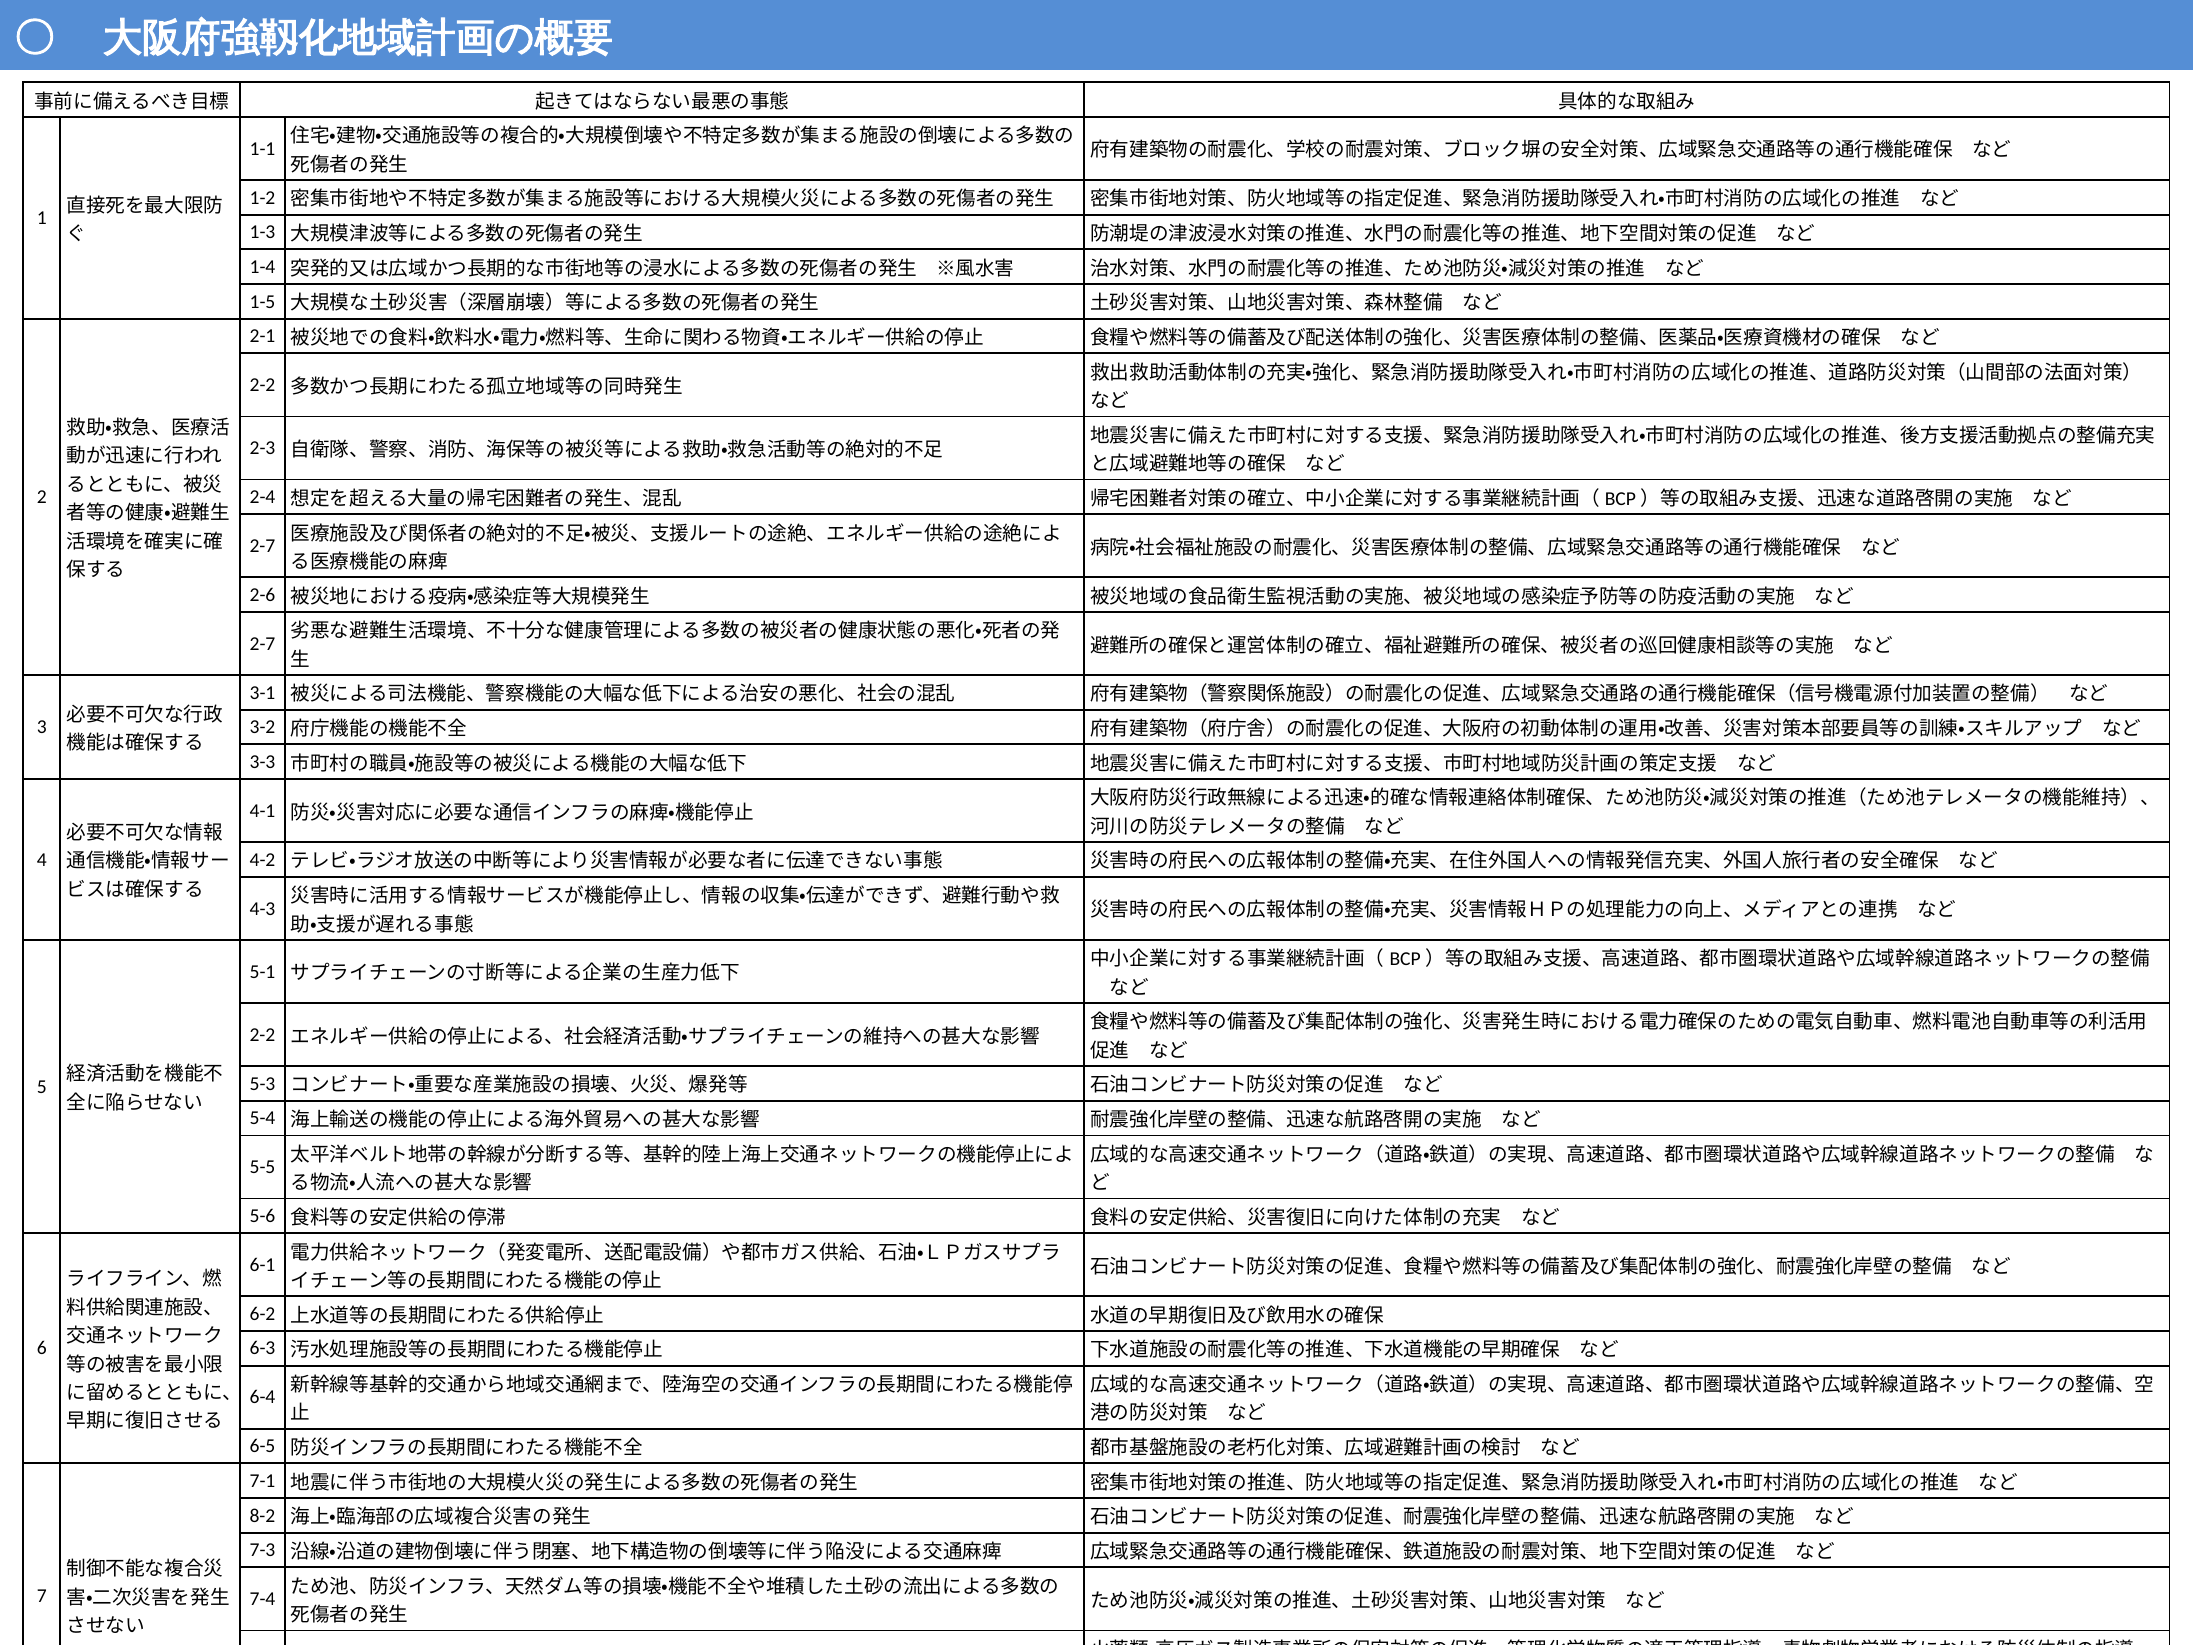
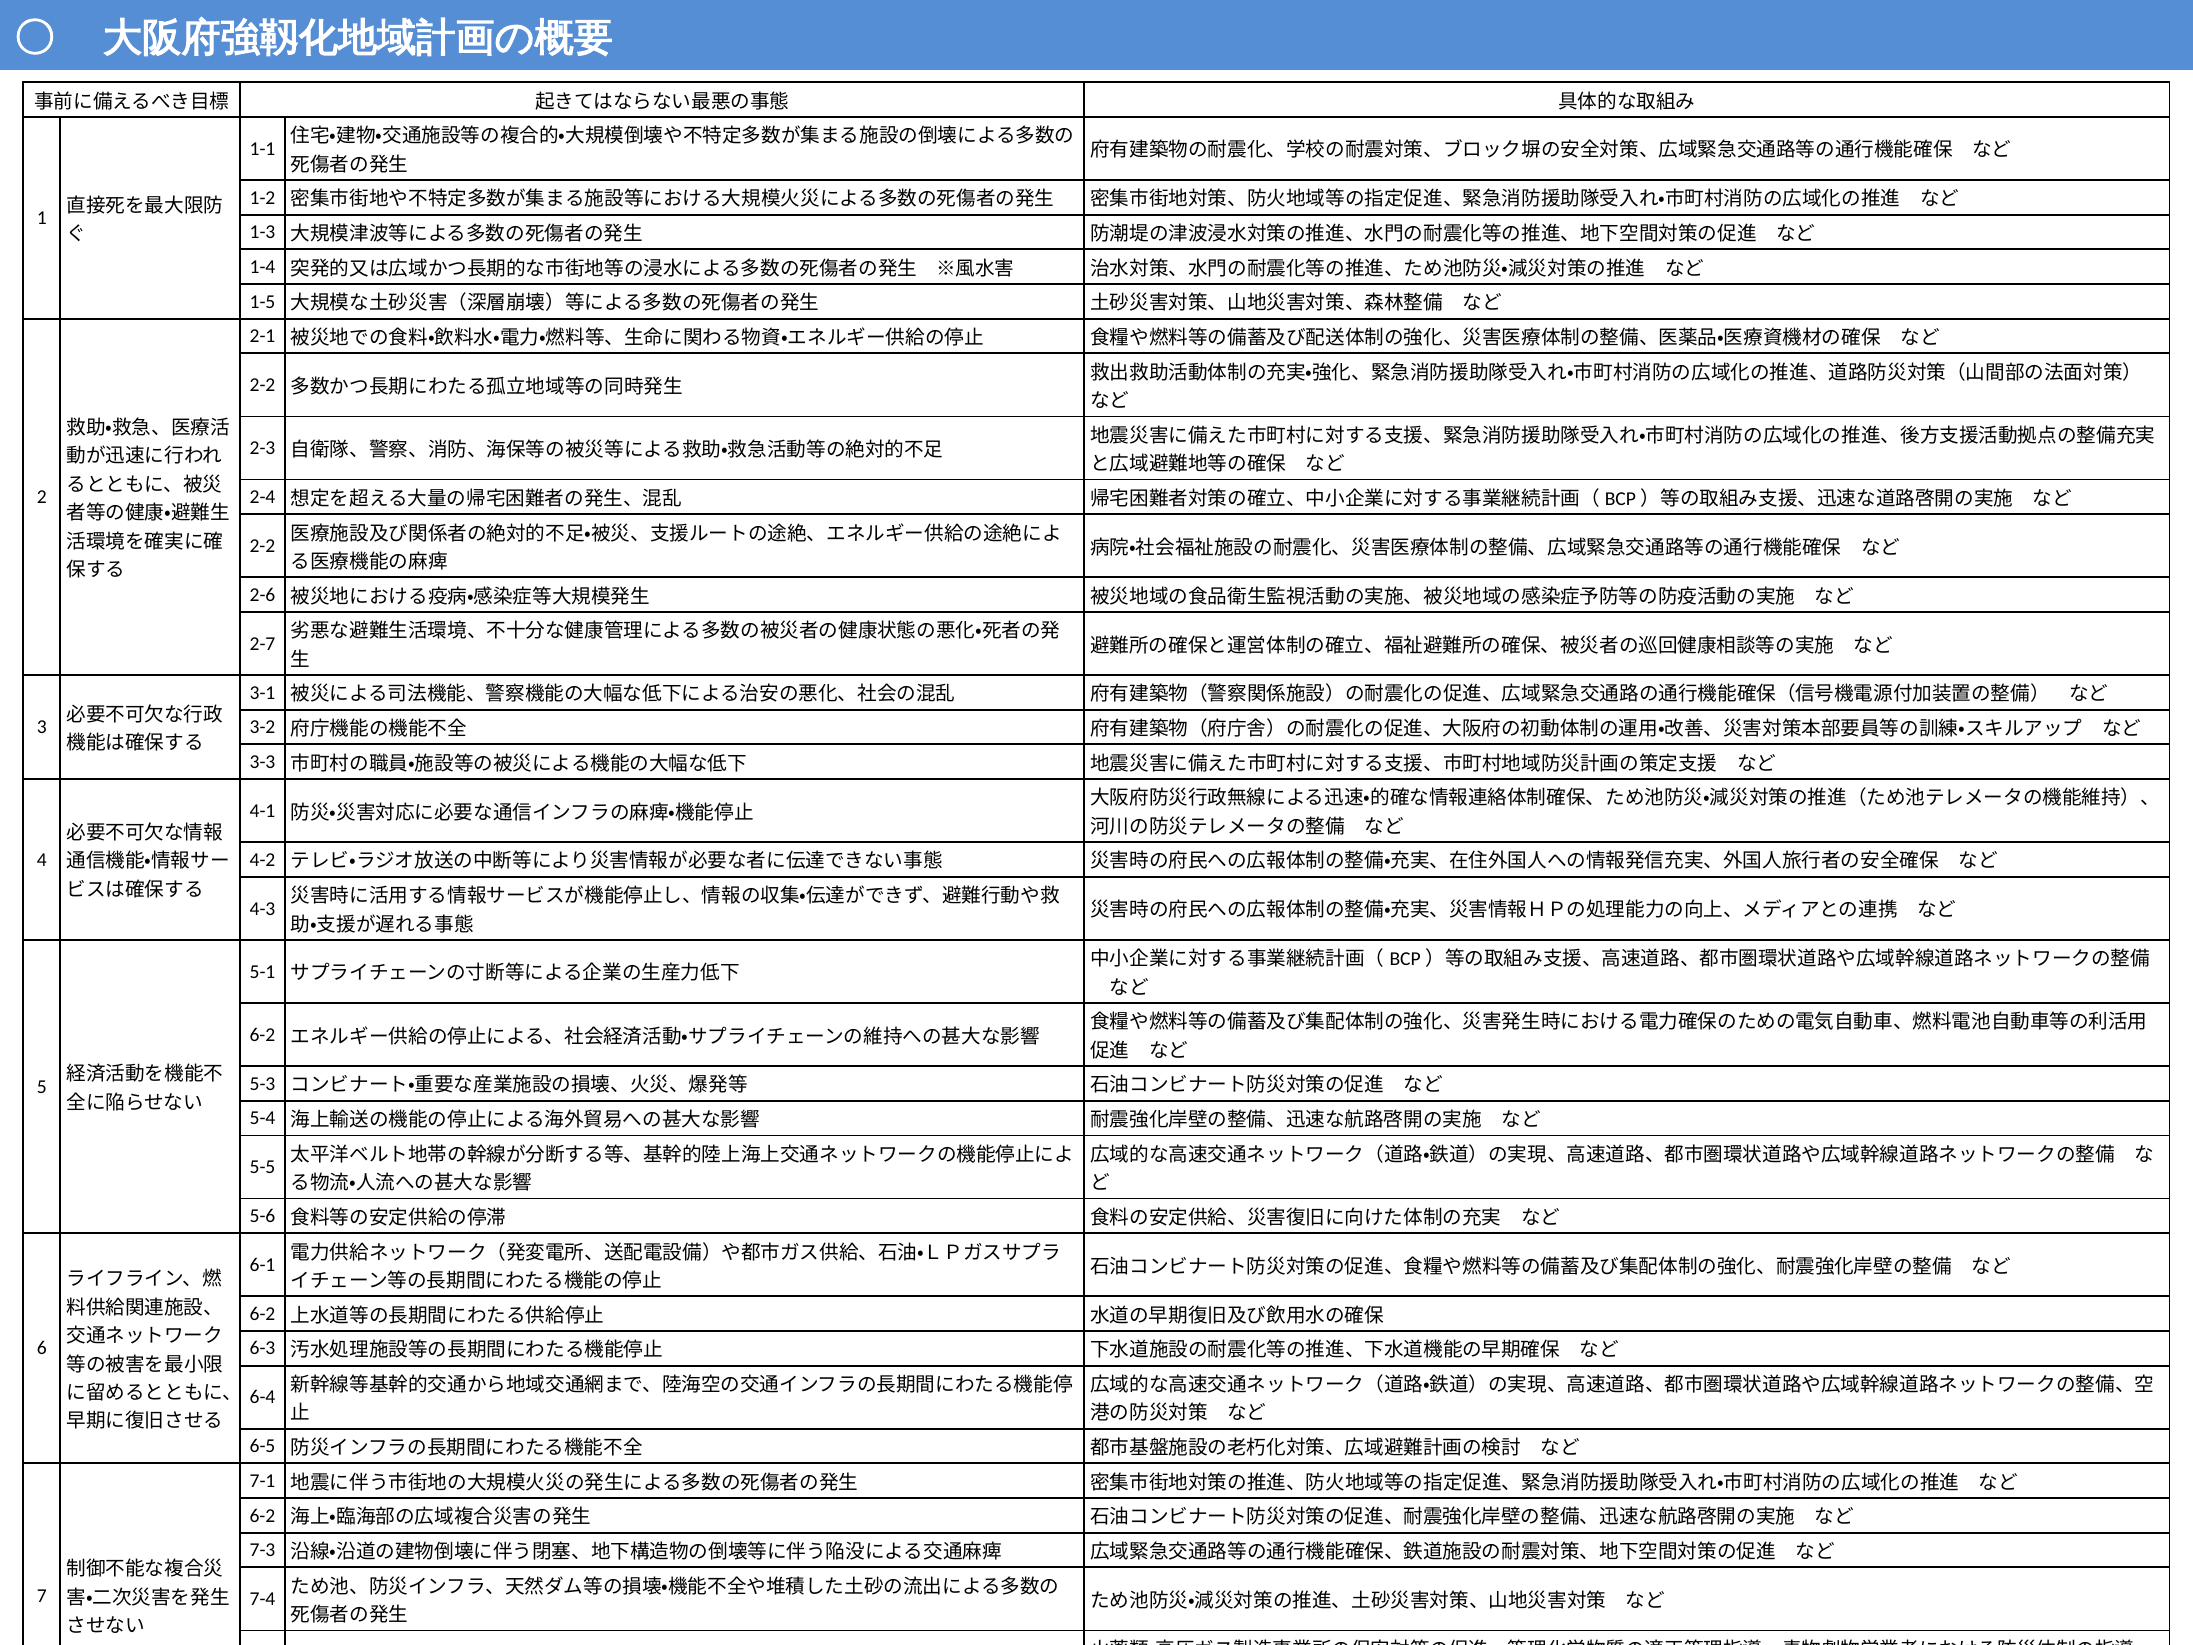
2-7 at (262, 546): 2-7 -> 2-2
2-2 at (262, 1035): 2-2 -> 6-2
8-2 at (262, 1515): 8-2 -> 6-2
